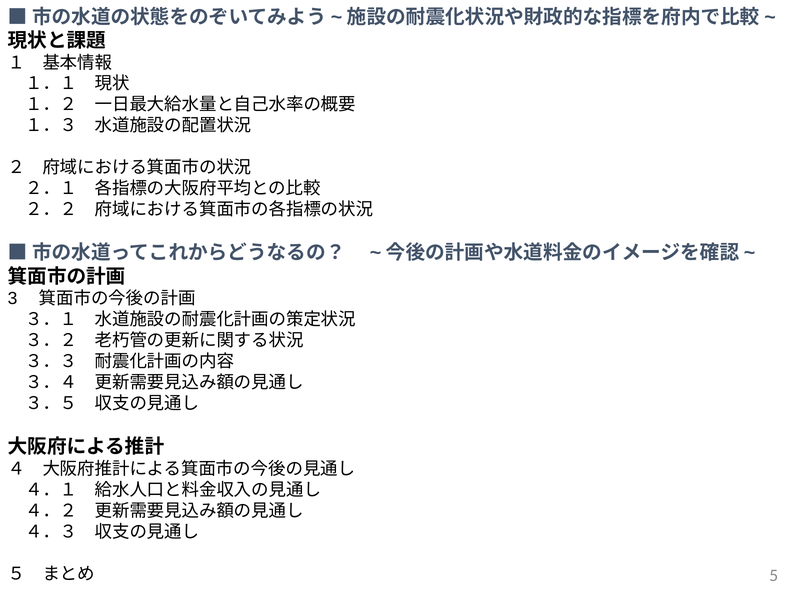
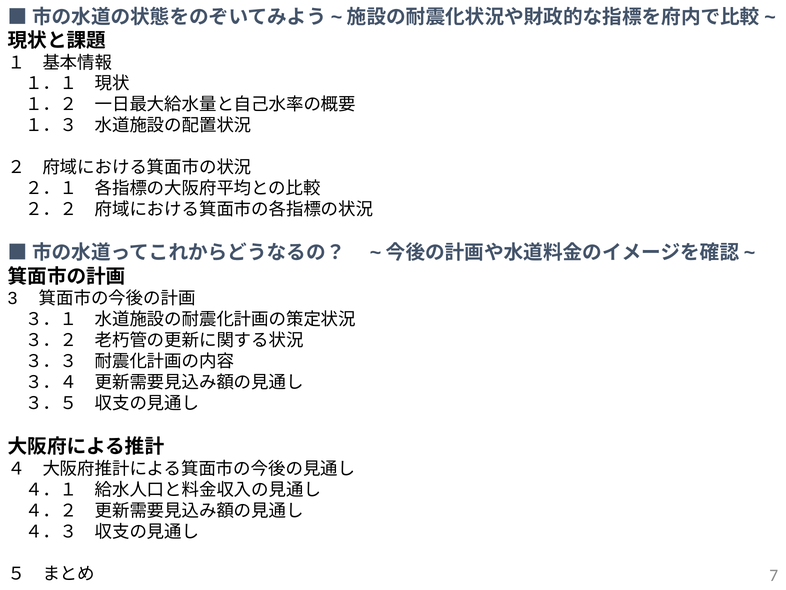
5: 5 -> 7
